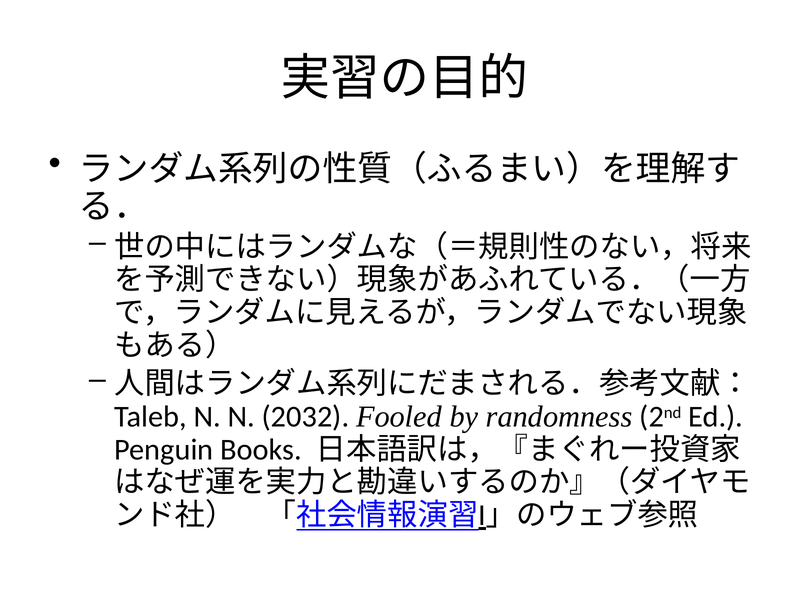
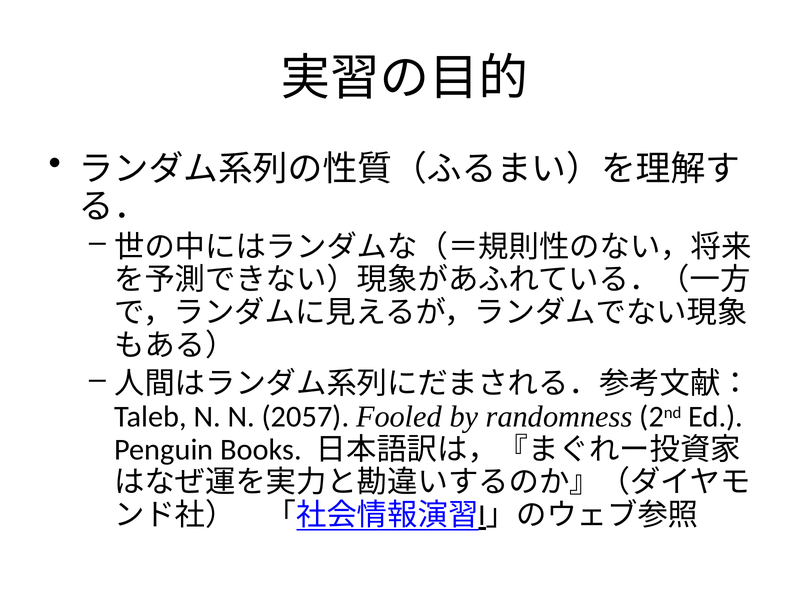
2032: 2032 -> 2057
